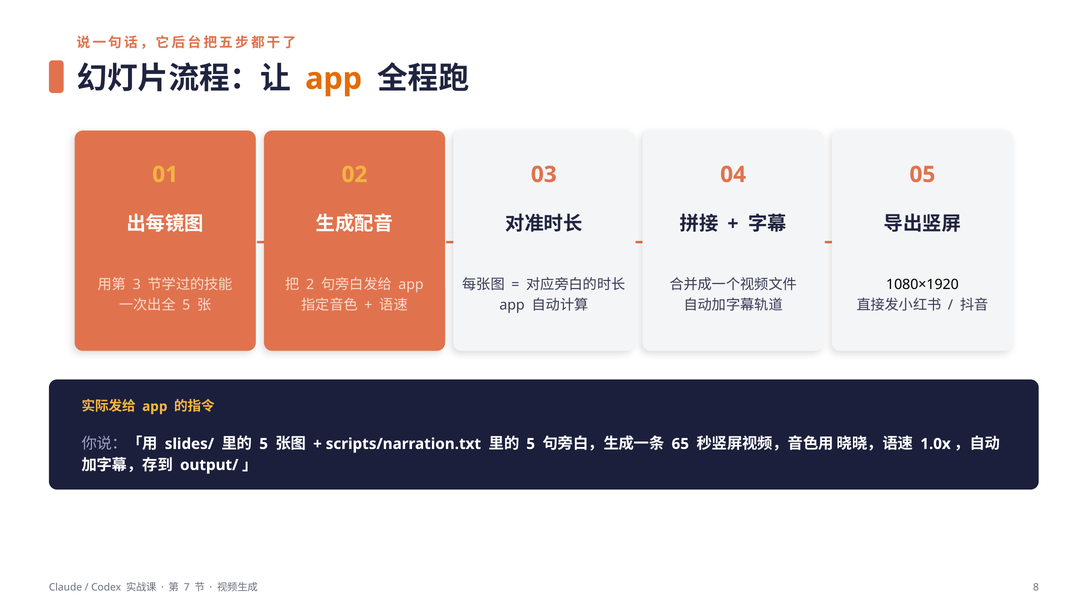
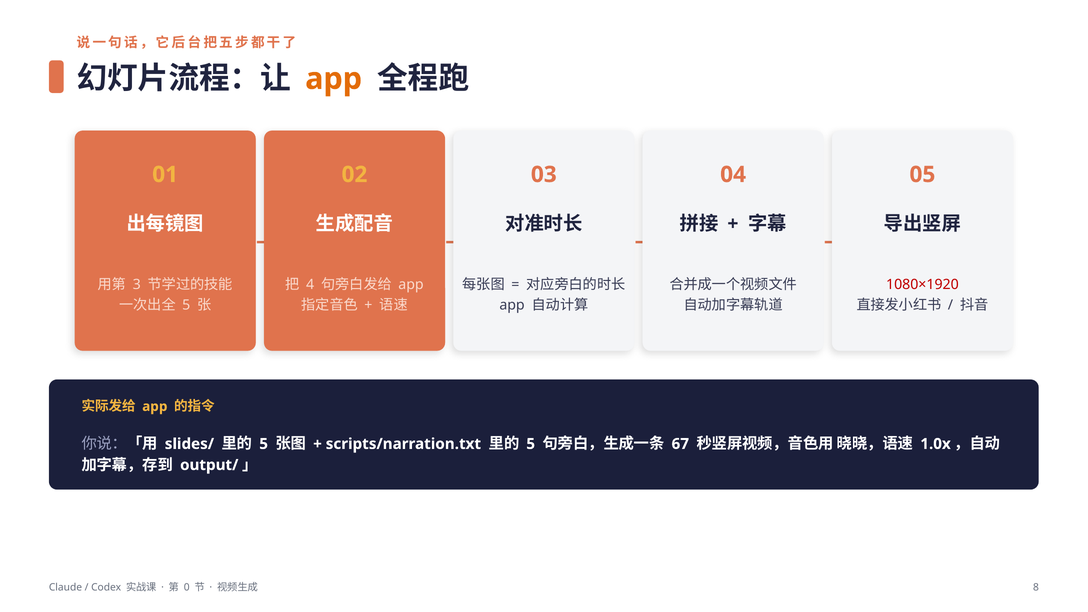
2: 2 -> 4
1080×1920 colour: black -> red
65: 65 -> 67
7: 7 -> 0
